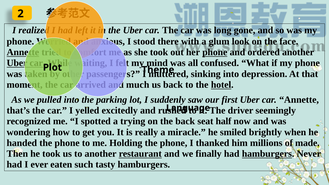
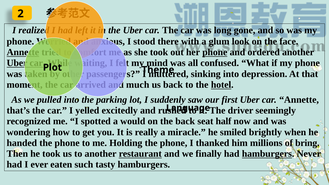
trying: trying -> would
made: made -> bring
